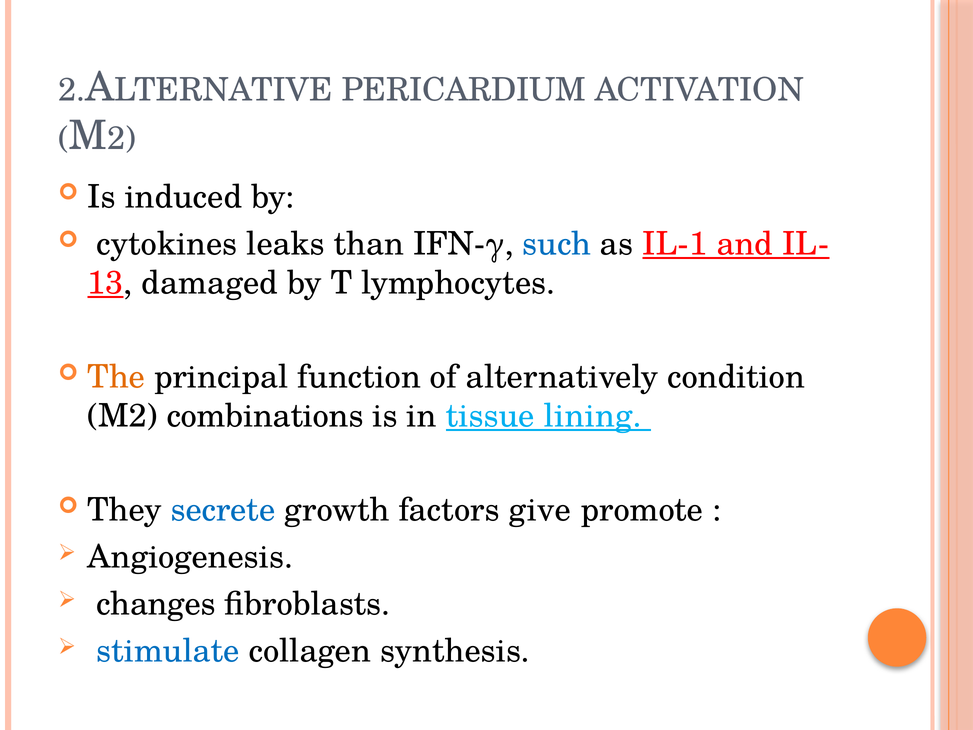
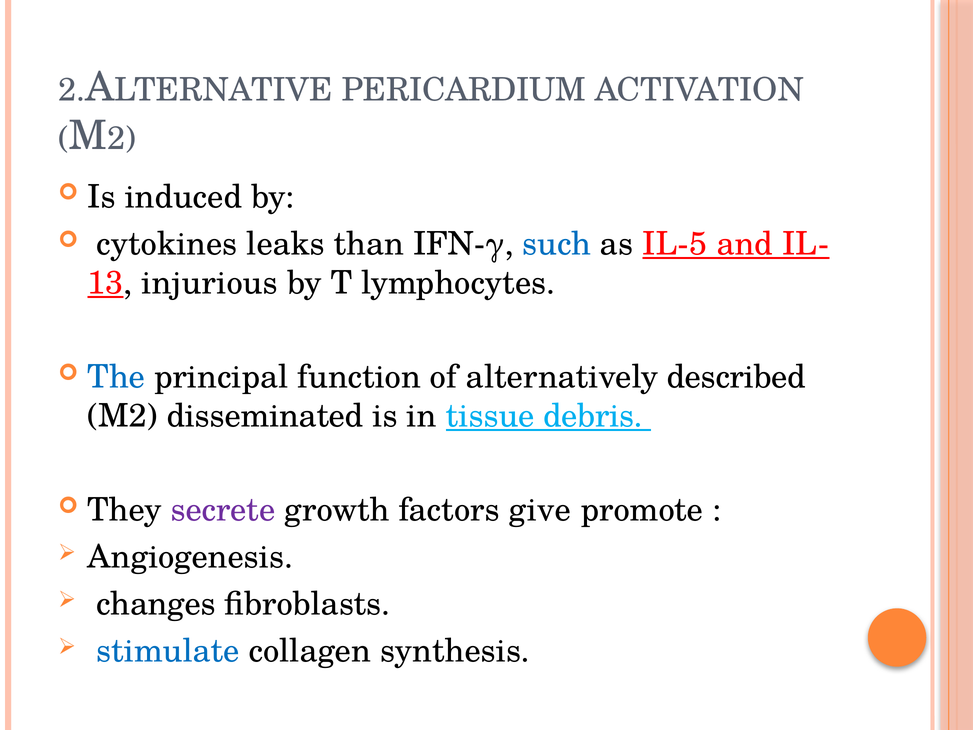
IL-1: IL-1 -> IL-5
damaged: damaged -> injurious
The colour: orange -> blue
condition: condition -> described
combinations: combinations -> disseminated
lining: lining -> debris
secrete colour: blue -> purple
